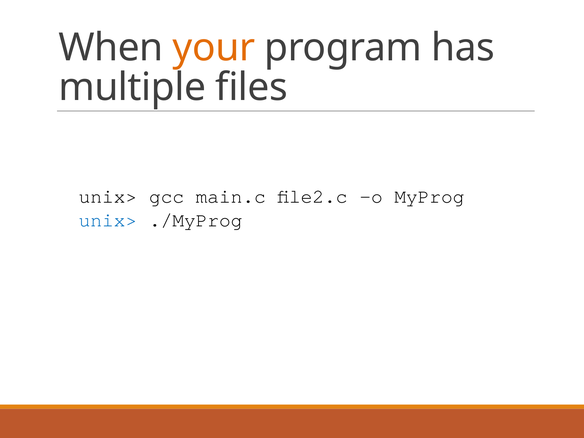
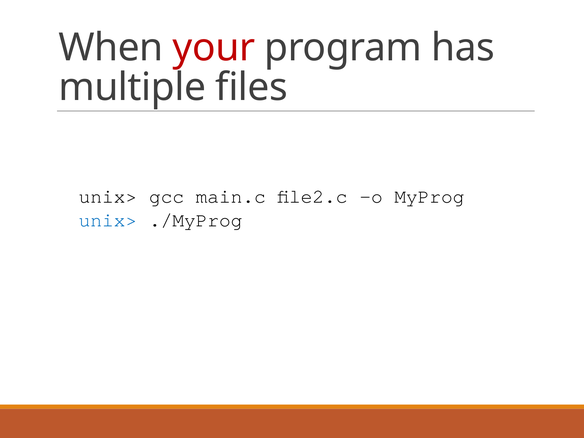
your colour: orange -> red
